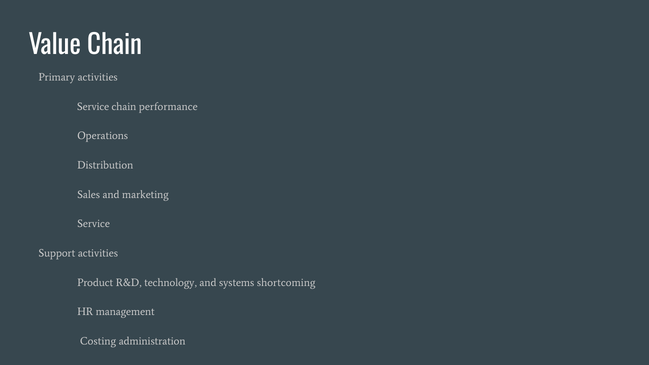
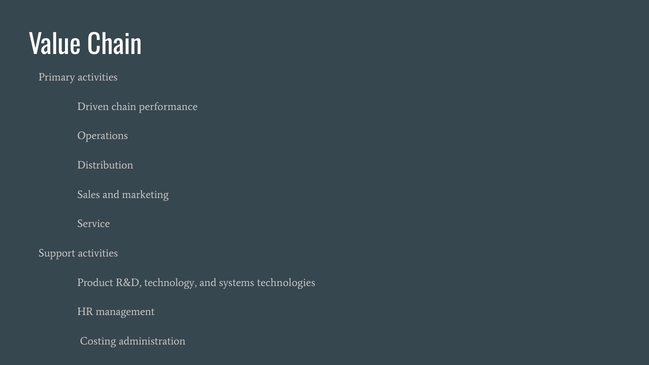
Service at (93, 107): Service -> Driven
shortcoming: shortcoming -> technologies
